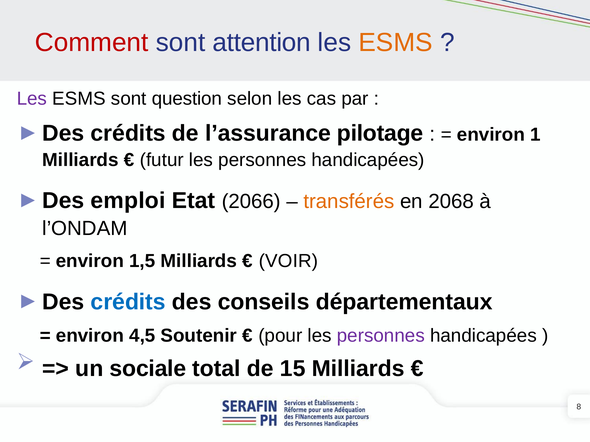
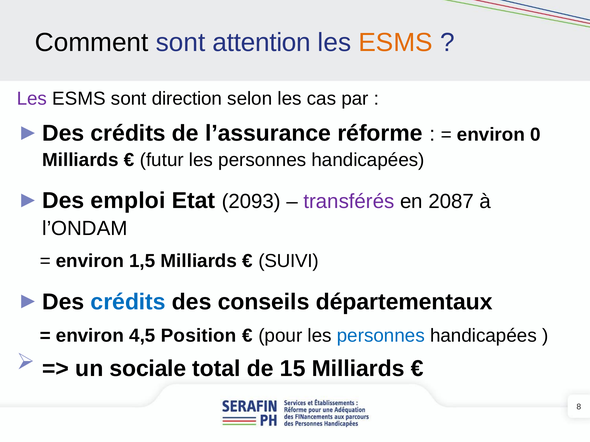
Comment colour: red -> black
question: question -> direction
pilotage: pilotage -> réforme
1: 1 -> 0
2066: 2066 -> 2093
transférés colour: orange -> purple
2068: 2068 -> 2087
VOIR: VOIR -> SUIVI
Soutenir: Soutenir -> Position
personnes at (381, 336) colour: purple -> blue
